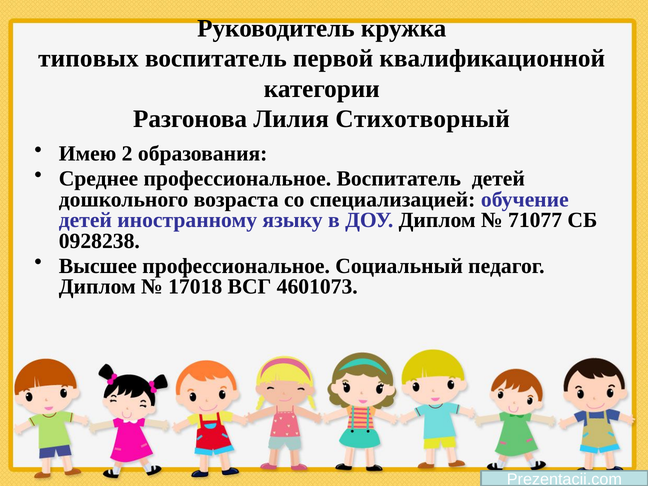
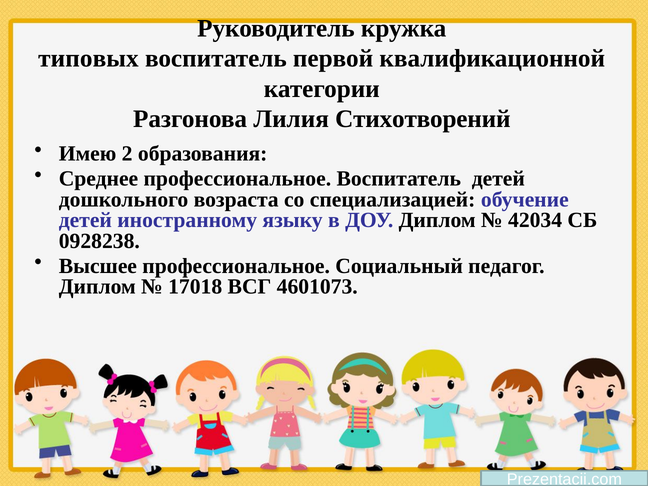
Стихотворный: Стихотворный -> Стихотворений
71077: 71077 -> 42034
